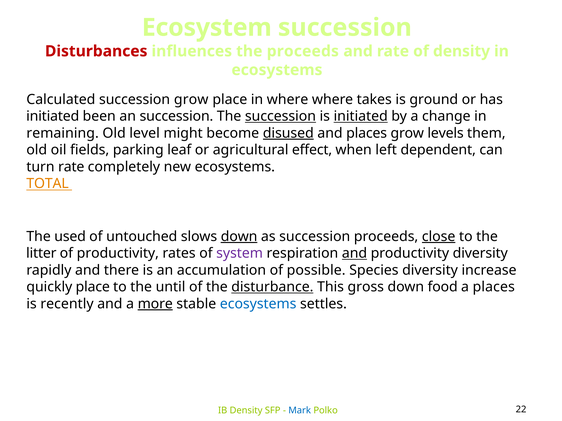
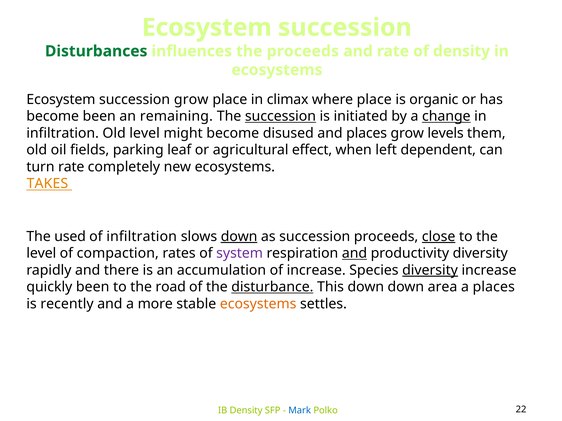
Disturbances colour: red -> green
Calculated at (61, 100): Calculated -> Ecosystem
in where: where -> climax
where takes: takes -> place
ground: ground -> organic
initiated at (53, 116): initiated -> become
an succession: succession -> remaining
initiated at (361, 116) underline: present -> none
change underline: none -> present
remaining at (63, 133): remaining -> infiltration
disused underline: present -> none
TOTAL: TOTAL -> TAKES
of untouched: untouched -> infiltration
litter at (41, 254): litter -> level
of productivity: productivity -> compaction
of possible: possible -> increase
diversity at (430, 270) underline: none -> present
quickly place: place -> been
until: until -> road
This gross: gross -> down
food: food -> area
more underline: present -> none
ecosystems at (258, 304) colour: blue -> orange
